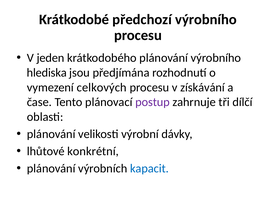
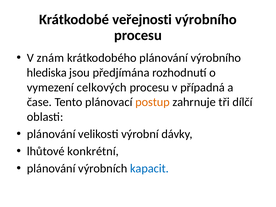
předchozí: předchozí -> veřejnosti
jeden: jeden -> znám
získávání: získávání -> případná
postup colour: purple -> orange
